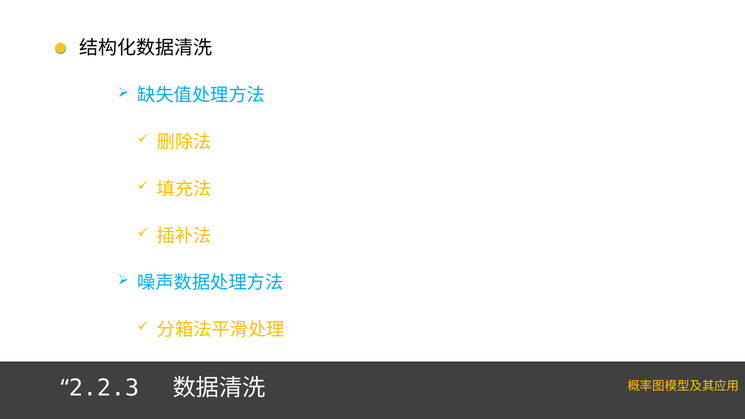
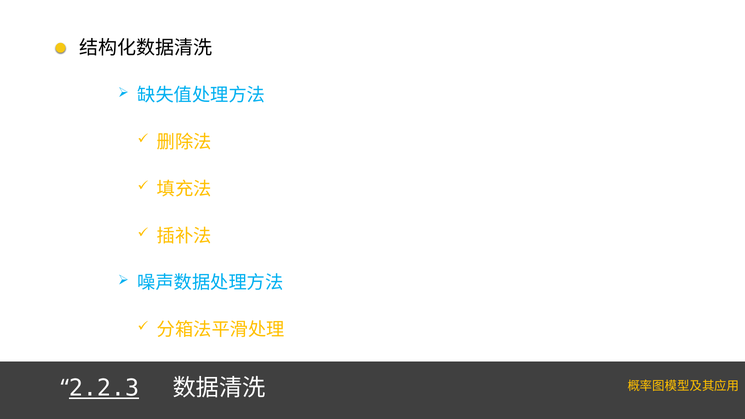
2.2.3 underline: none -> present
